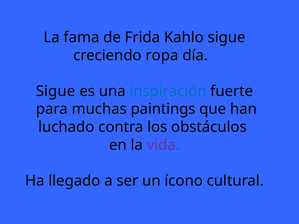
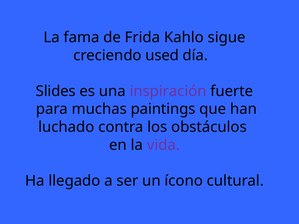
ropa: ropa -> used
Sigue at (56, 91): Sigue -> Slides
inspiración colour: blue -> purple
